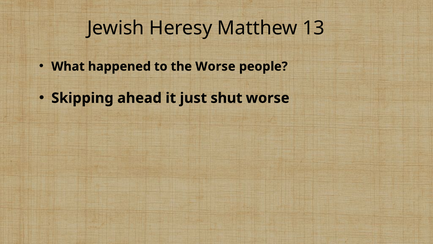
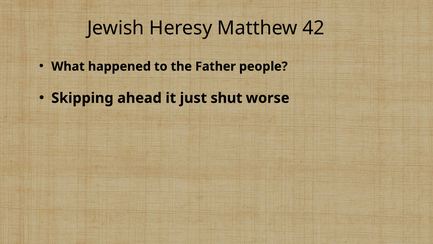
13: 13 -> 42
the Worse: Worse -> Father
